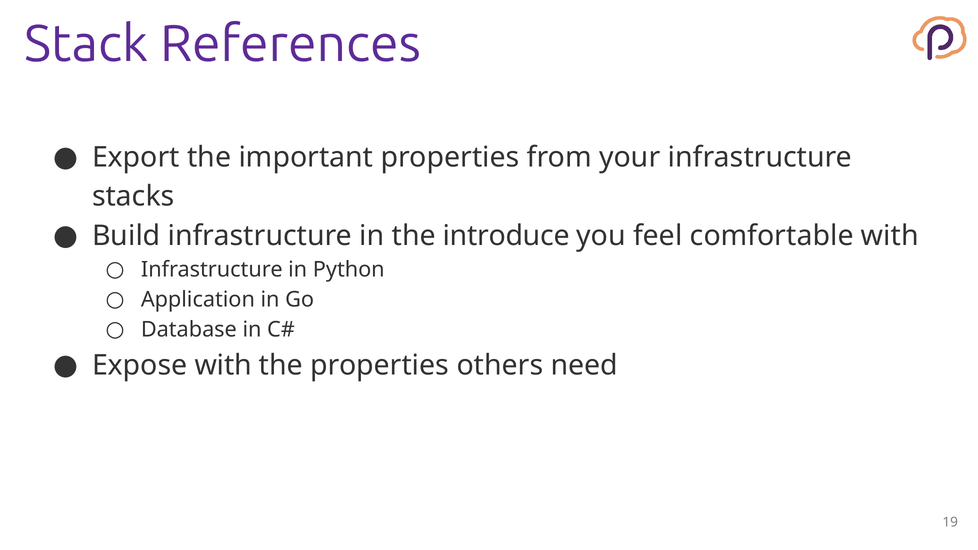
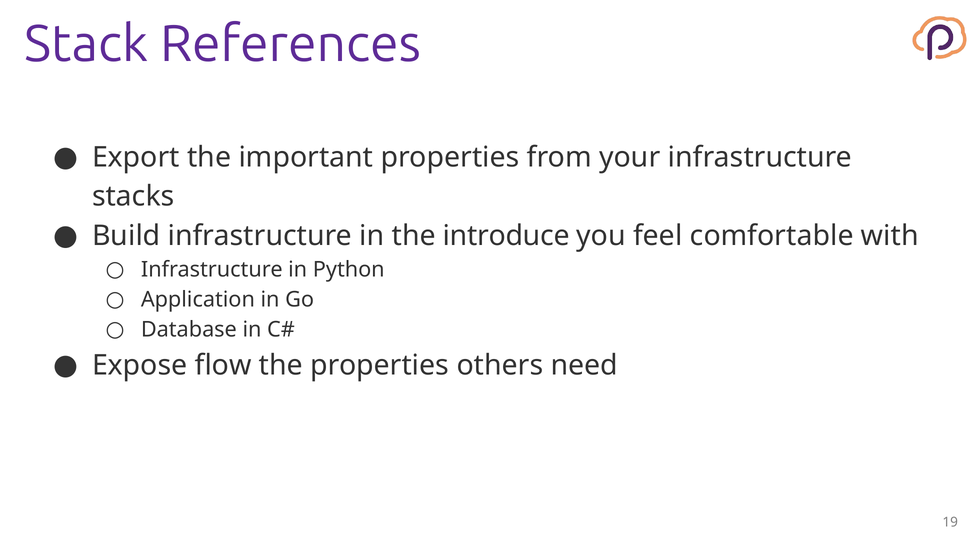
Expose with: with -> flow
